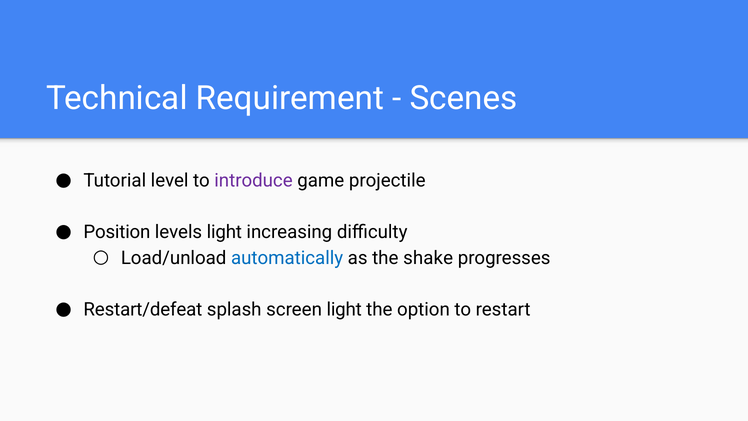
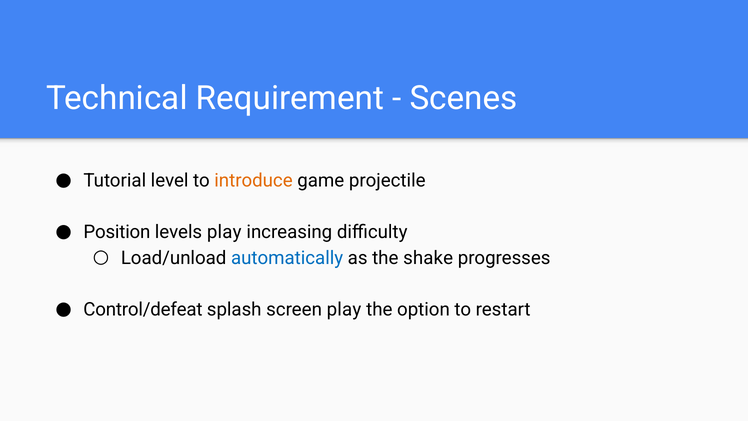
introduce colour: purple -> orange
levels light: light -> play
Restart/defeat: Restart/defeat -> Control/defeat
screen light: light -> play
